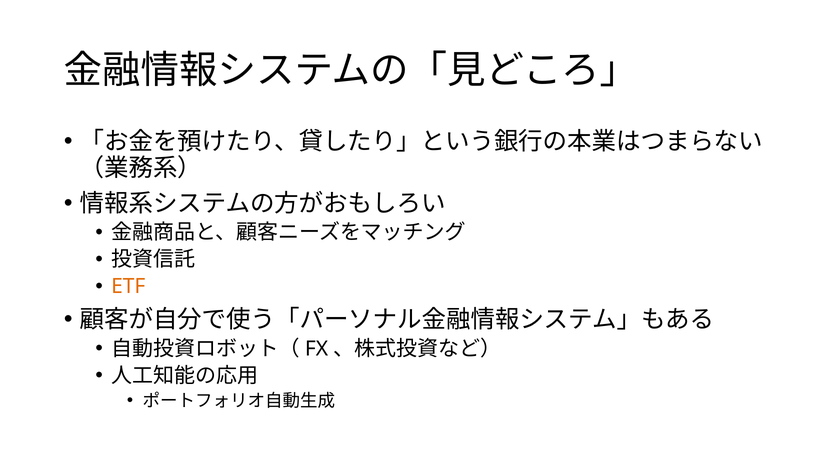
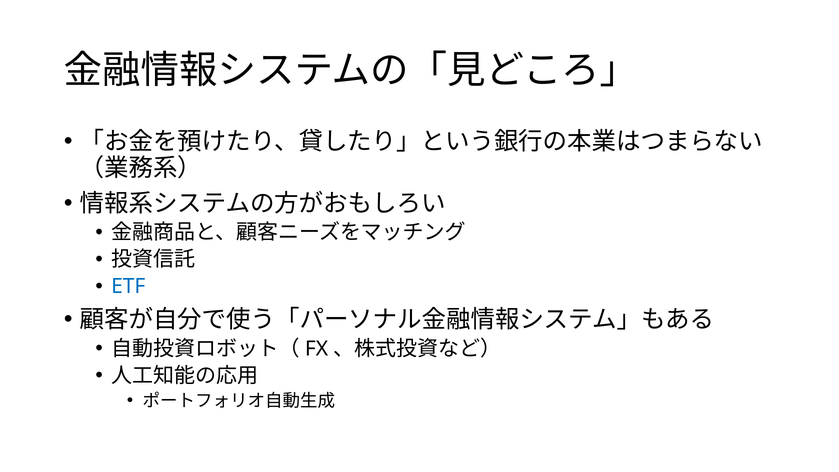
ETF colour: orange -> blue
